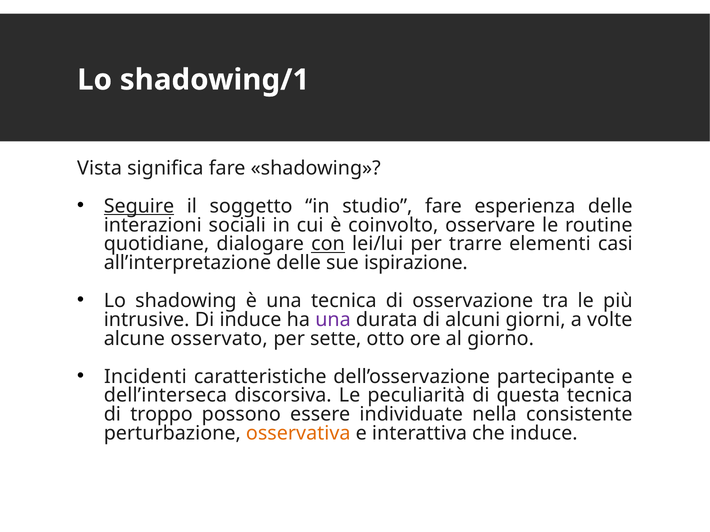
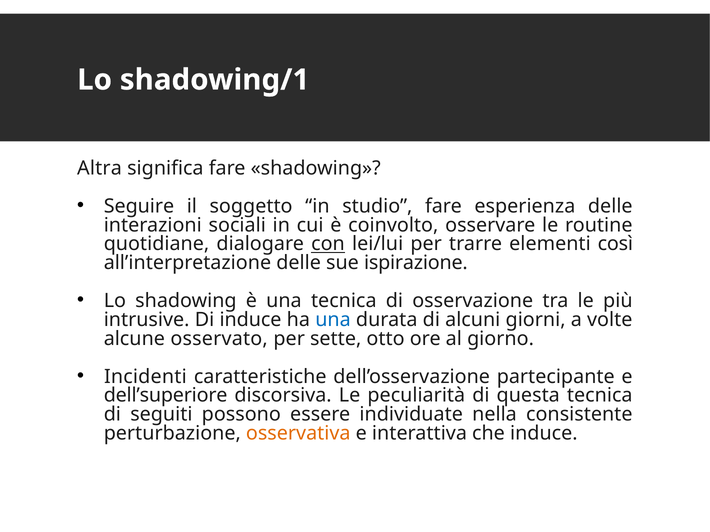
Vista: Vista -> Altra
Seguire underline: present -> none
casi: casi -> così
una at (333, 320) colour: purple -> blue
dell’interseca: dell’interseca -> dell’superiore
troppo: troppo -> seguiti
